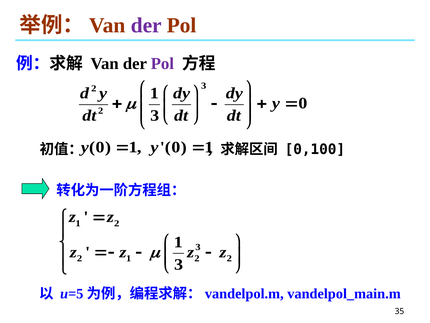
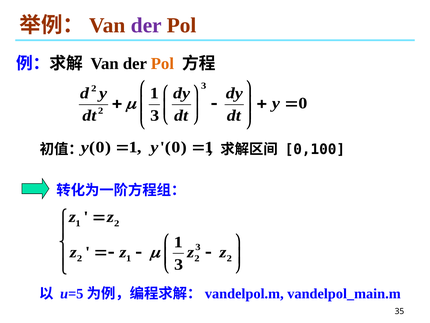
Pol at (162, 63) colour: purple -> orange
